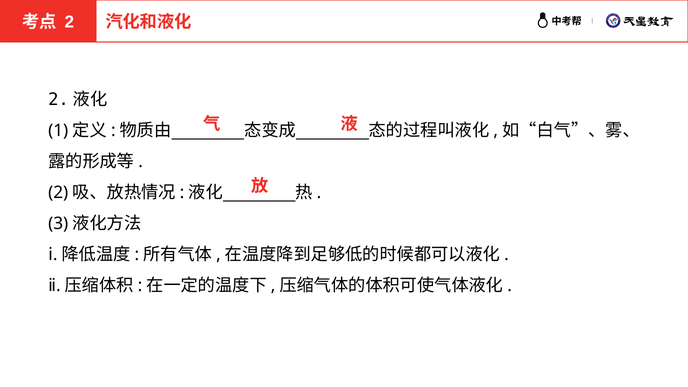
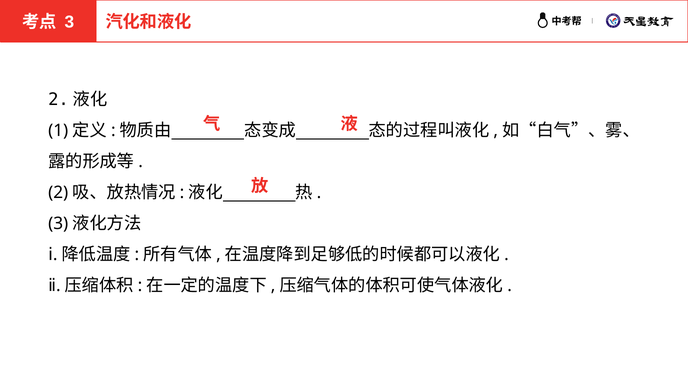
2 at (69, 22): 2 -> 3
